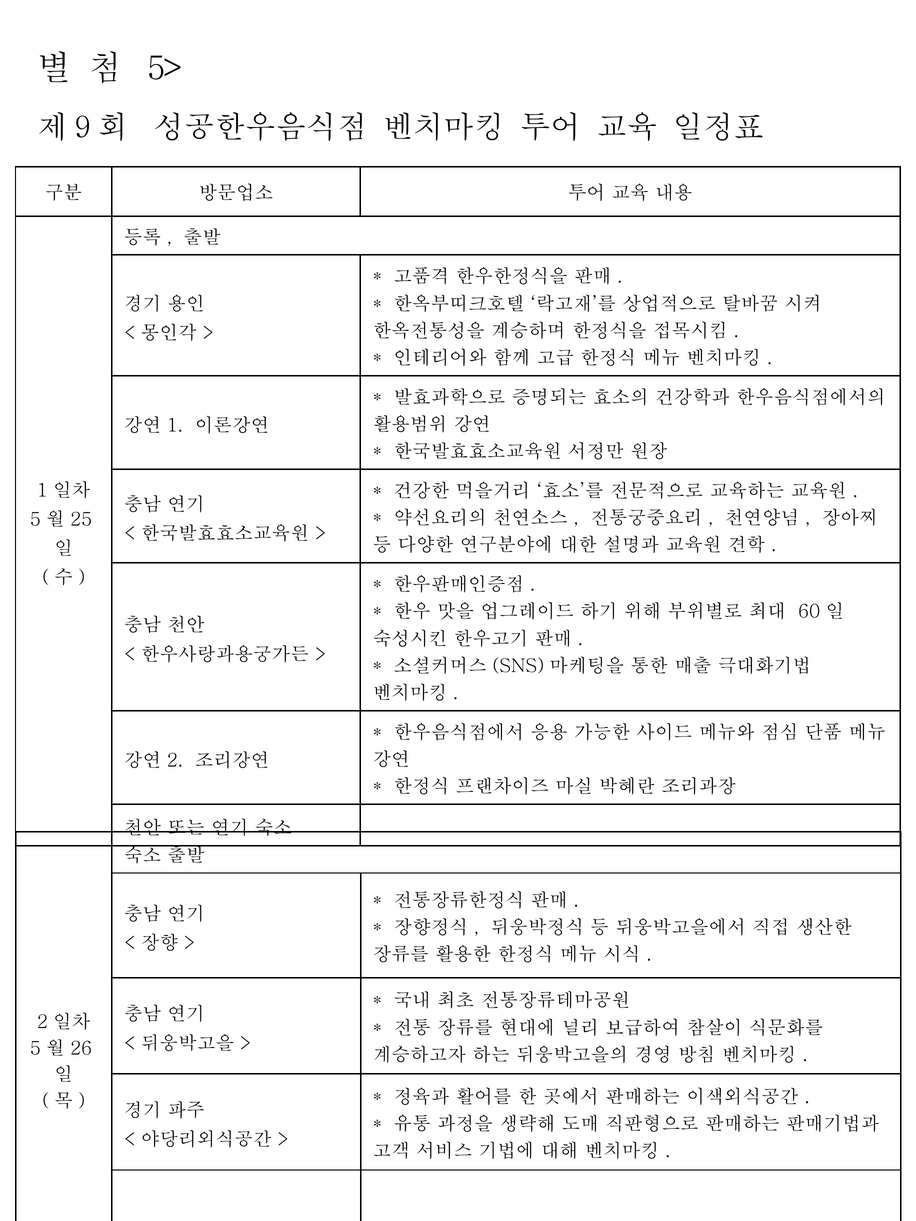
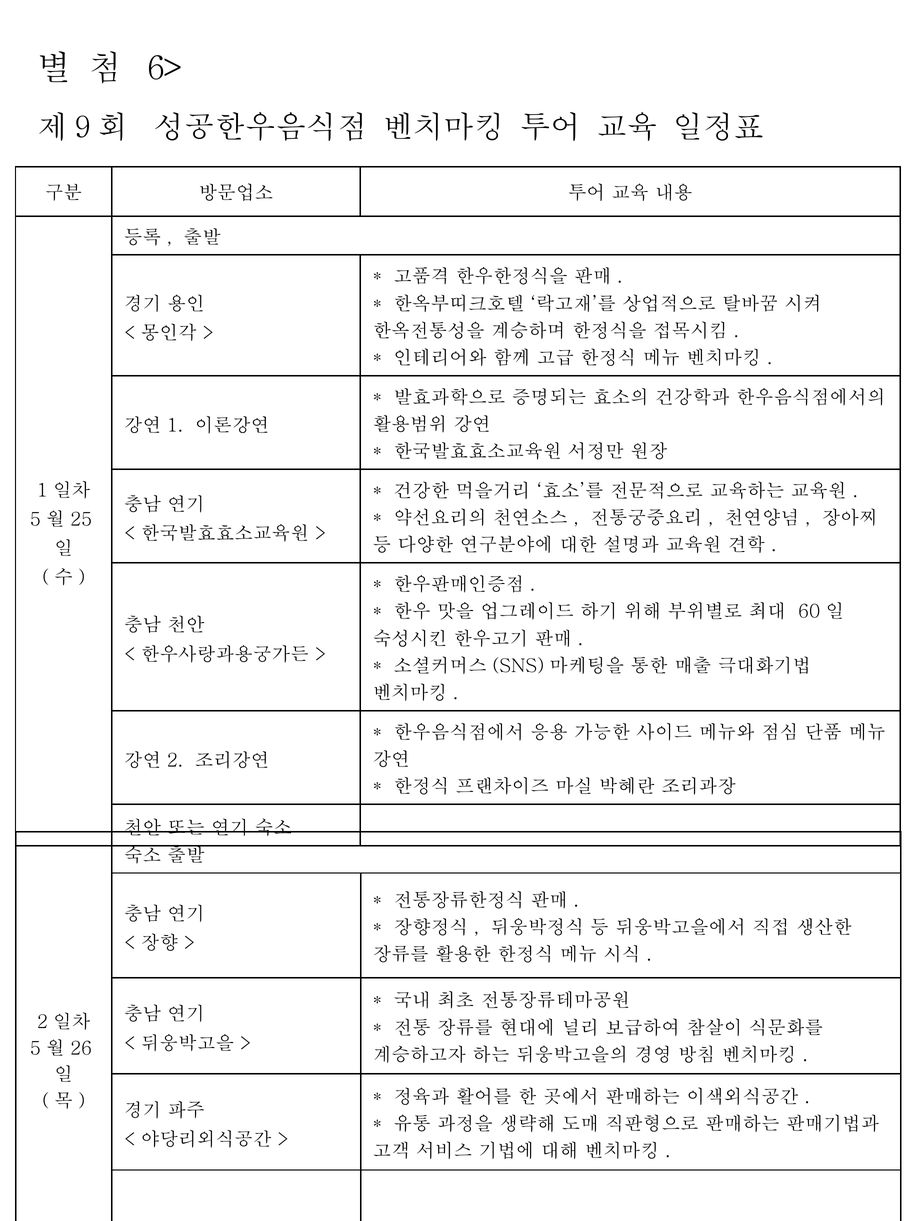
5>: 5> -> 6>
